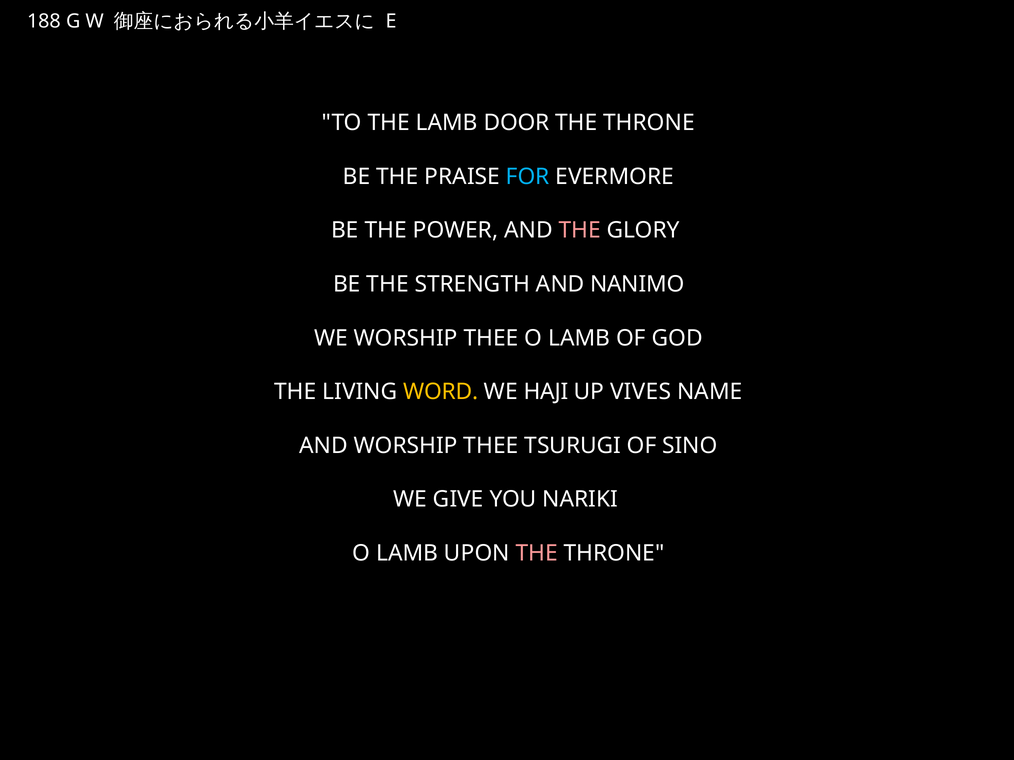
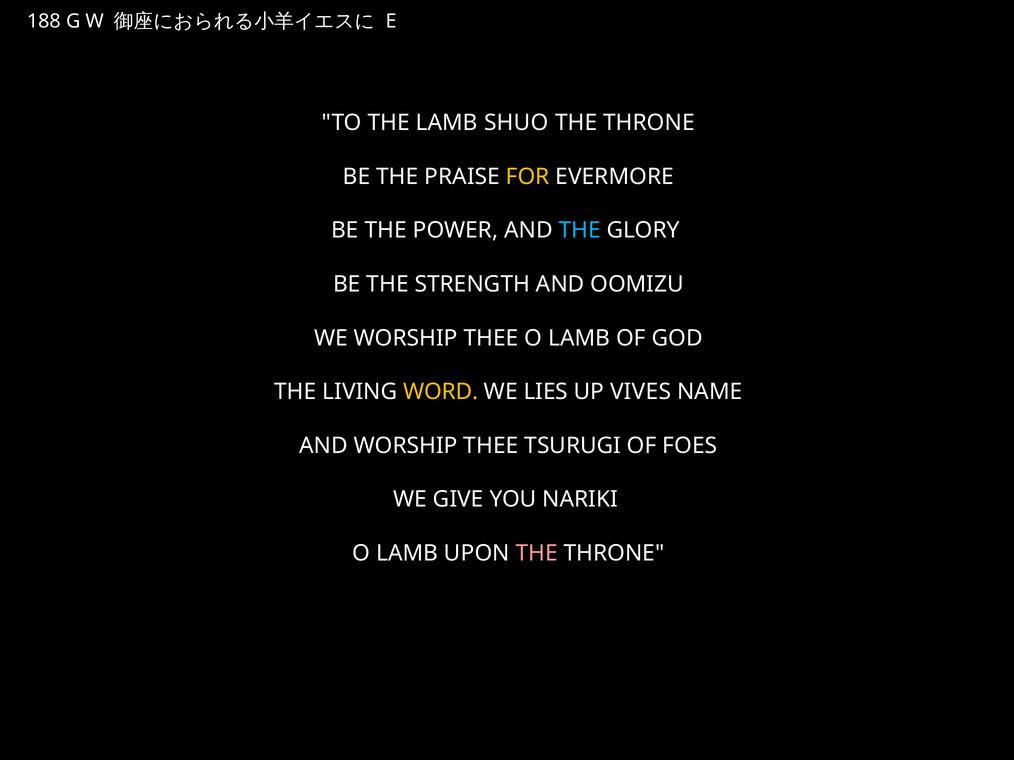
DOOR: DOOR -> SHUO
FOR colour: light blue -> yellow
THE at (580, 231) colour: pink -> light blue
NANIMO: NANIMO -> OOMIZU
HAJI: HAJI -> LIES
SINO: SINO -> FOES
